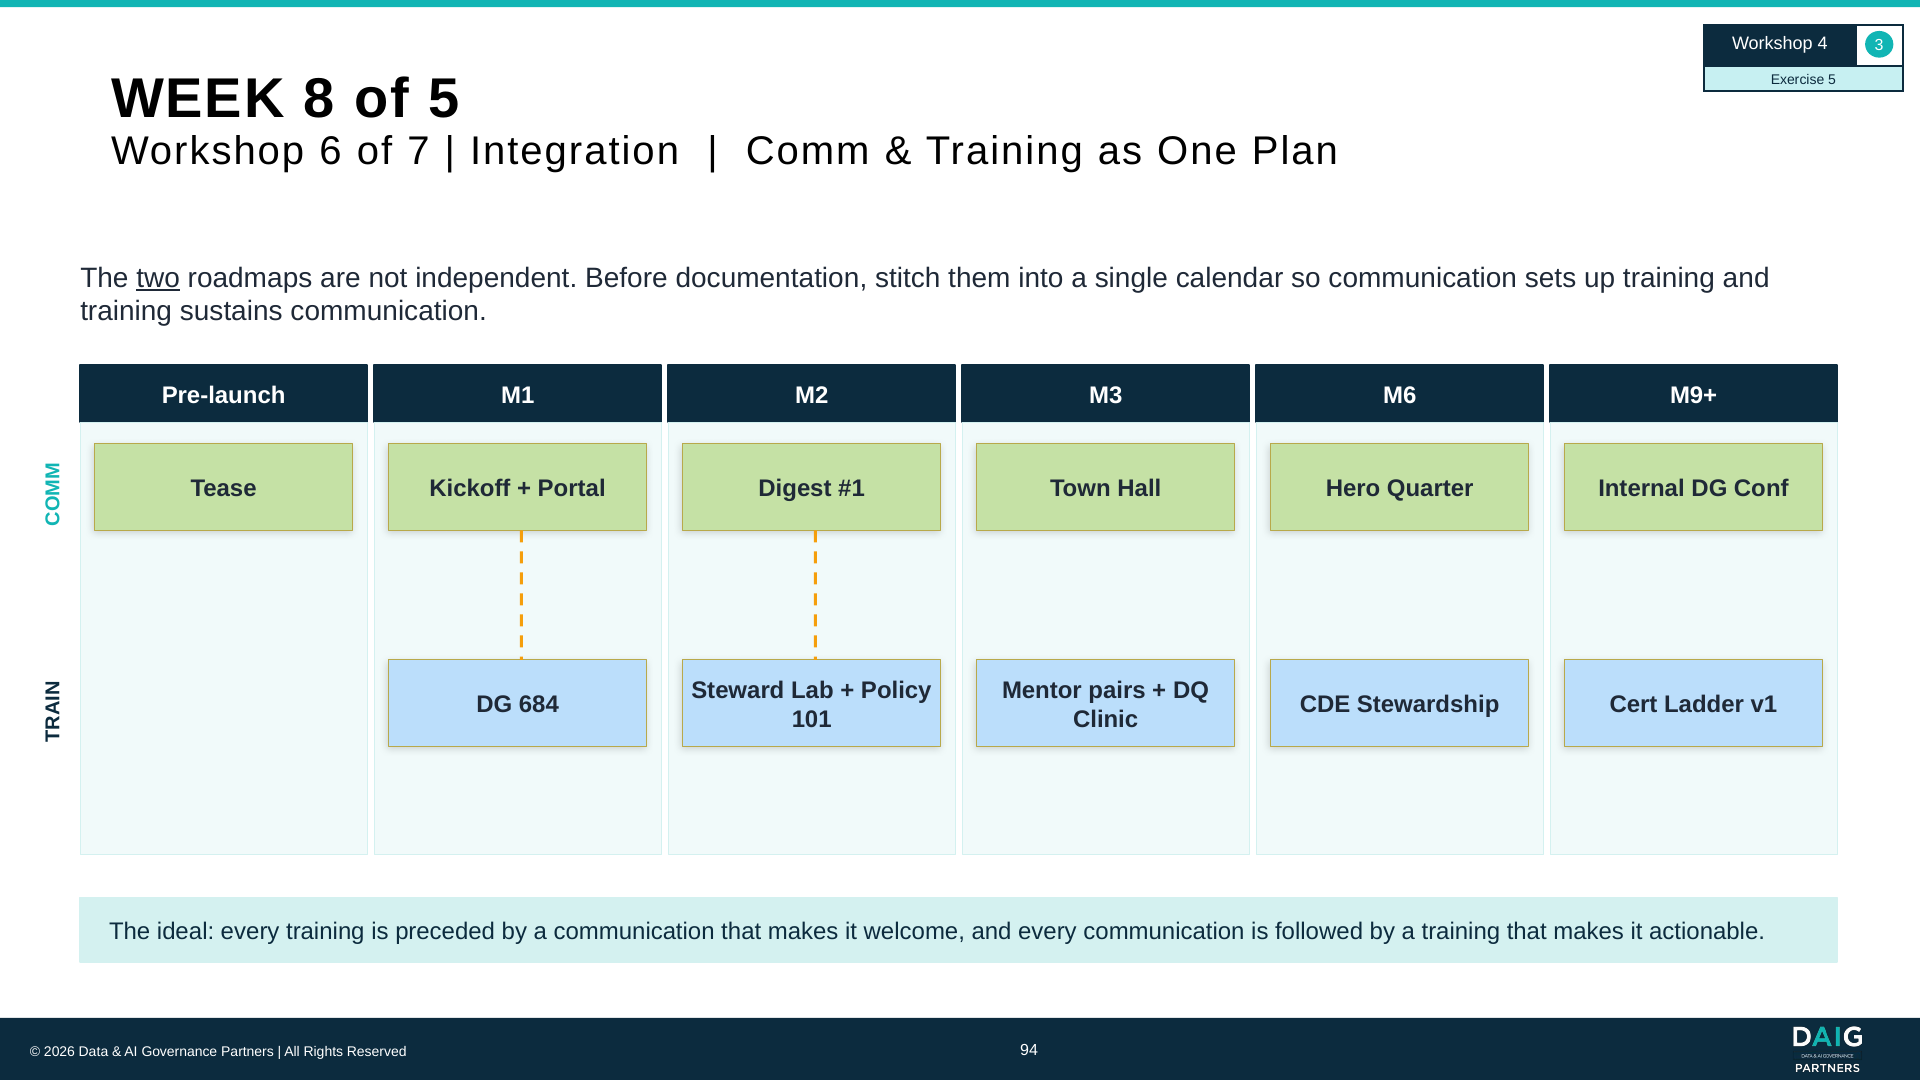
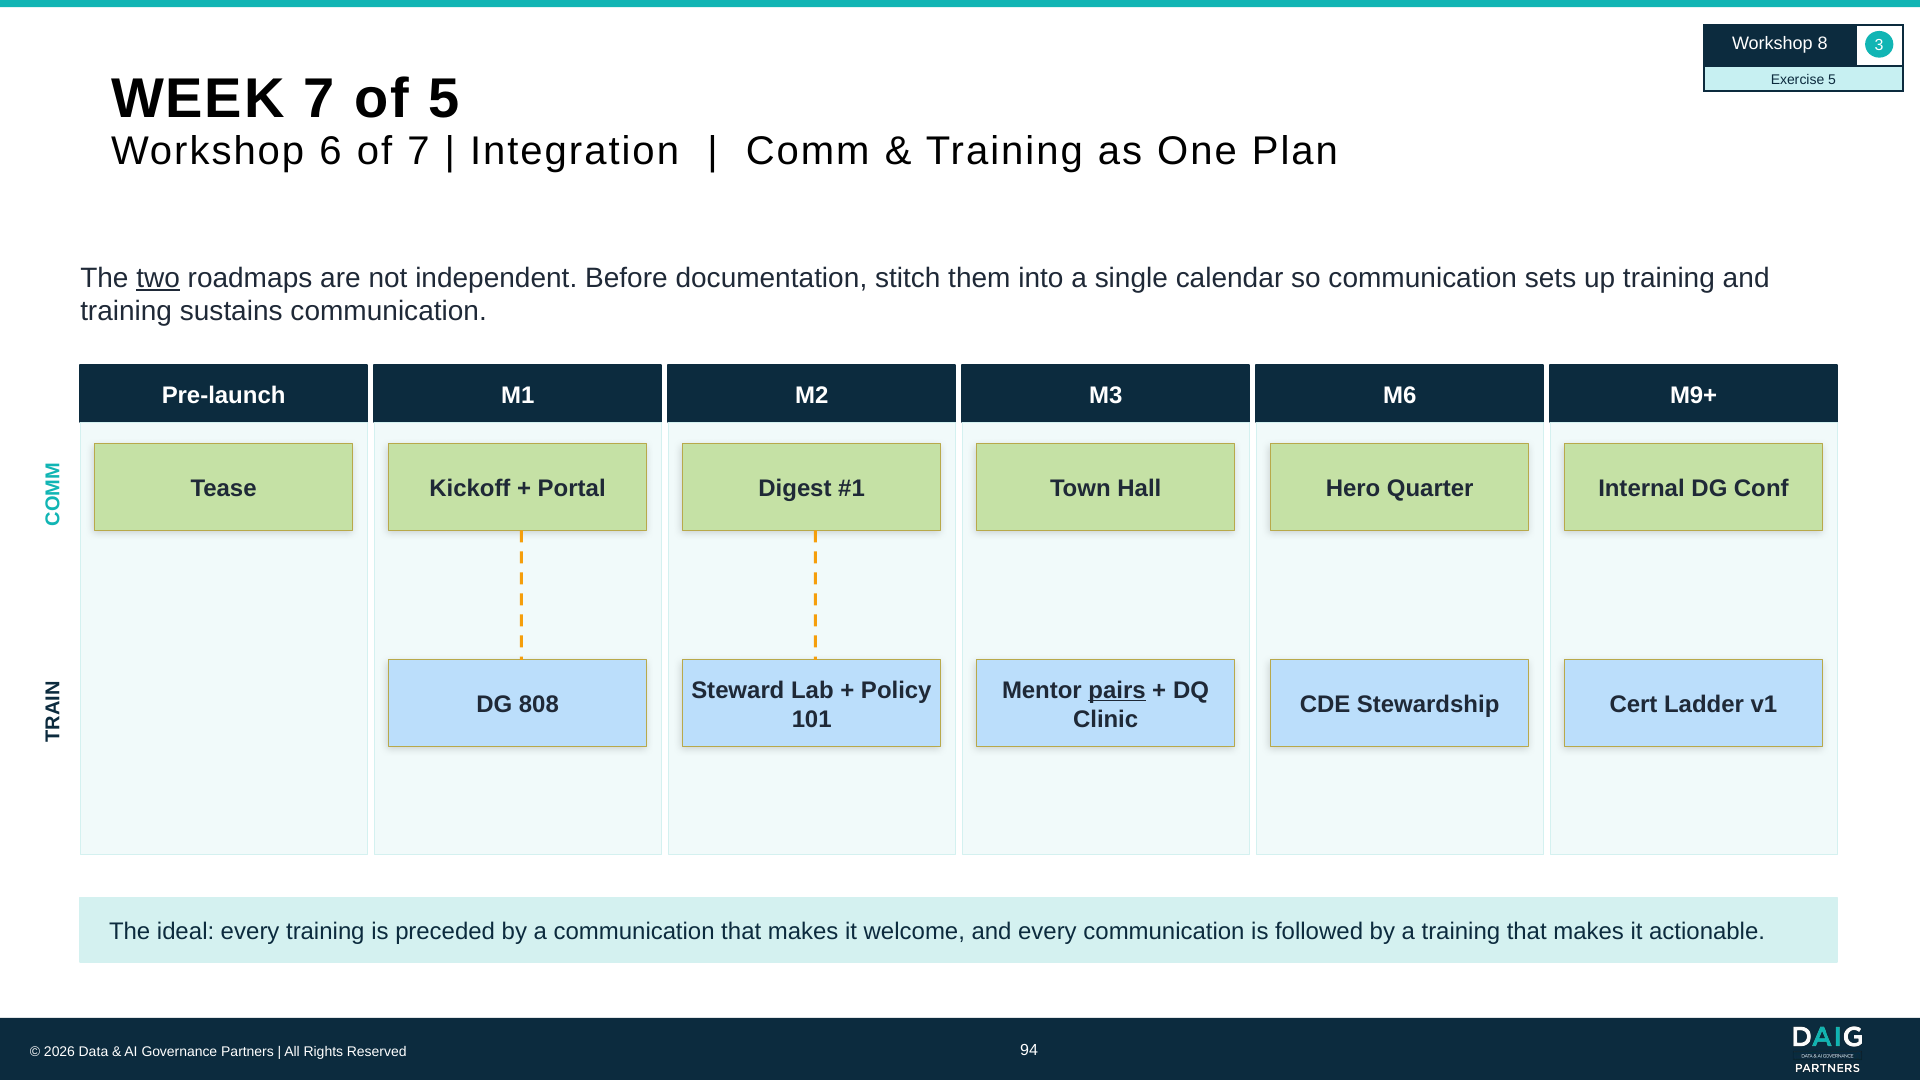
4: 4 -> 8
WEEK 8: 8 -> 7
pairs underline: none -> present
684: 684 -> 808
